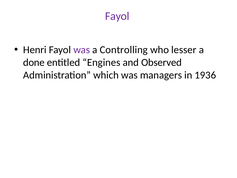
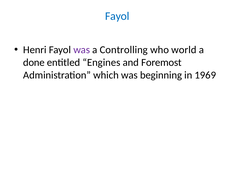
Fayol at (117, 16) colour: purple -> blue
lesser: lesser -> world
Observed: Observed -> Foremost
managers: managers -> beginning
1936: 1936 -> 1969
